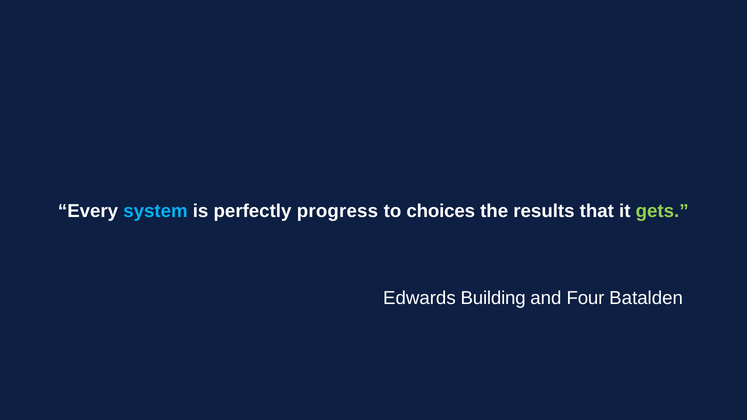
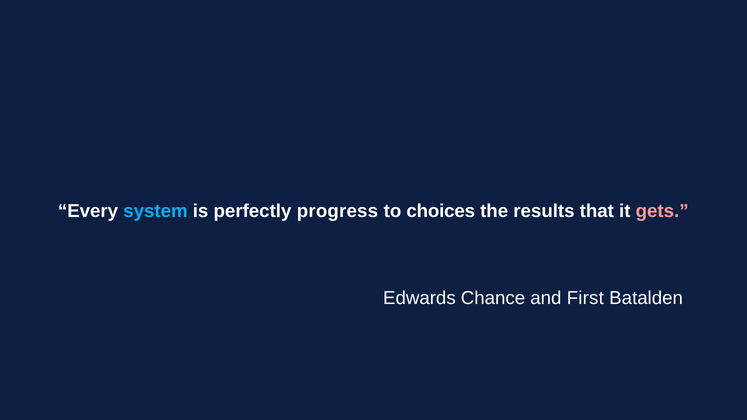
gets colour: light green -> pink
Building: Building -> Chance
Four: Four -> First
